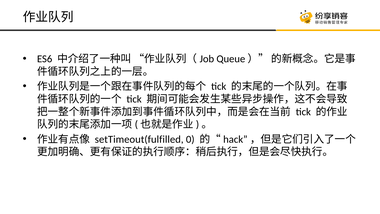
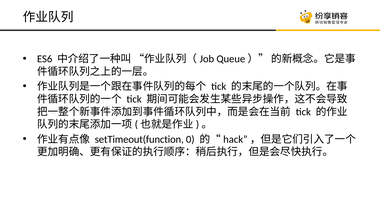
setTimeout(fulfilled: setTimeout(fulfilled -> setTimeout(function
